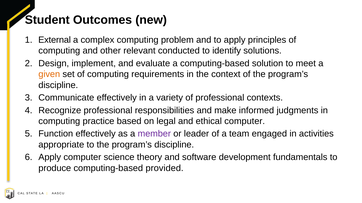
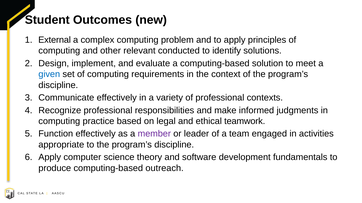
given colour: orange -> blue
ethical computer: computer -> teamwork
provided: provided -> outreach
